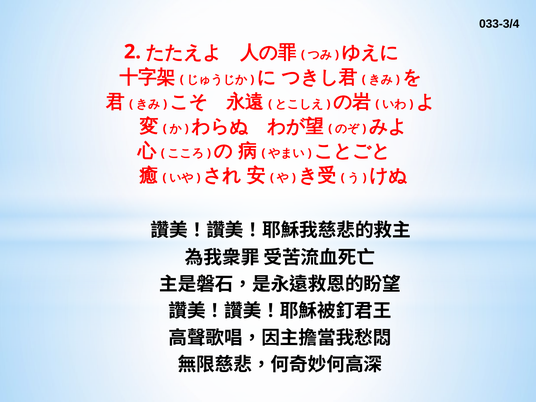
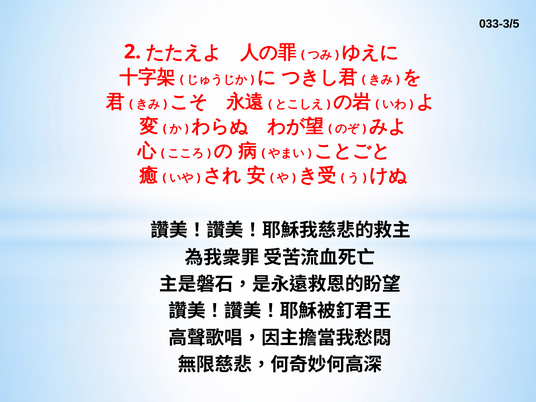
033-3/4: 033-3/4 -> 033-3/5
